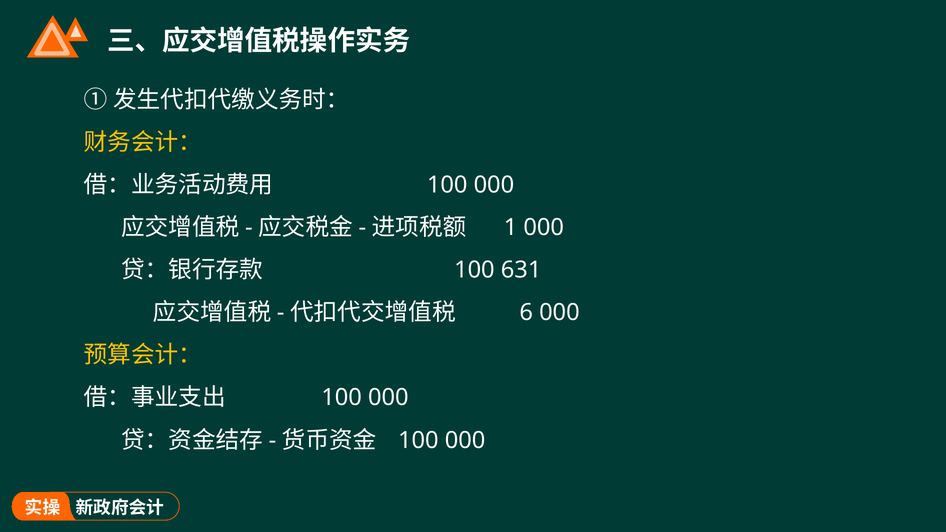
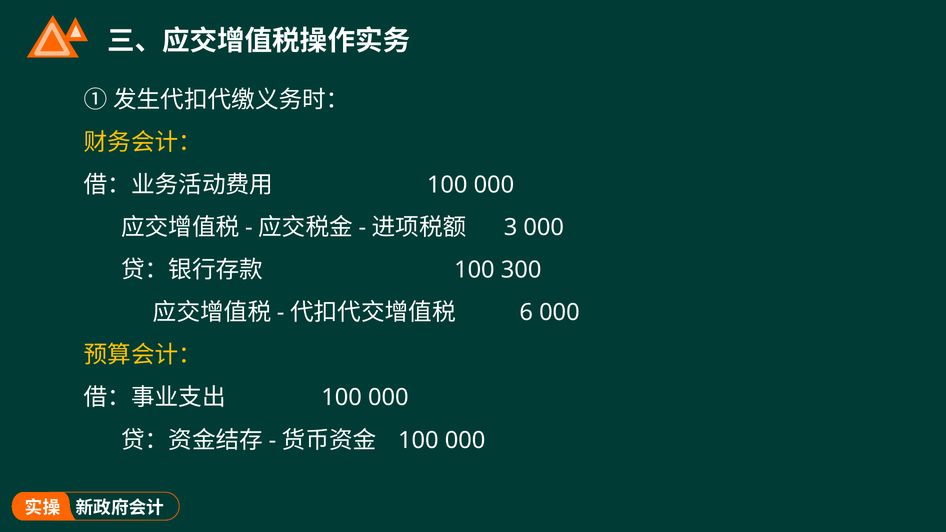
1: 1 -> 3
631: 631 -> 300
